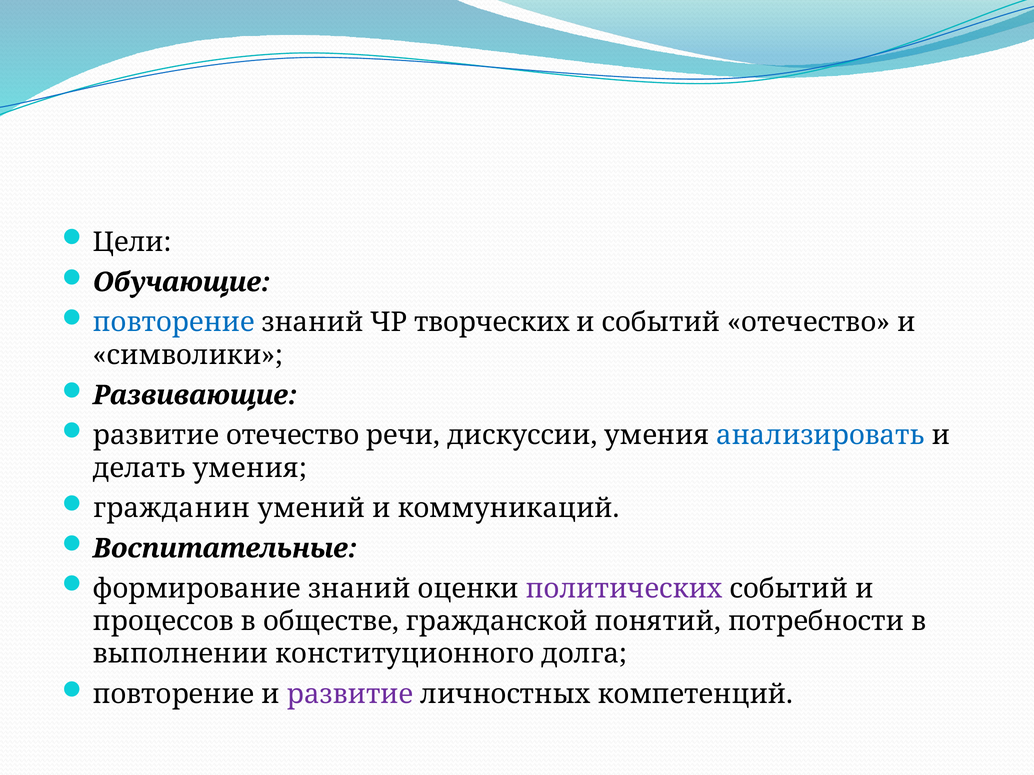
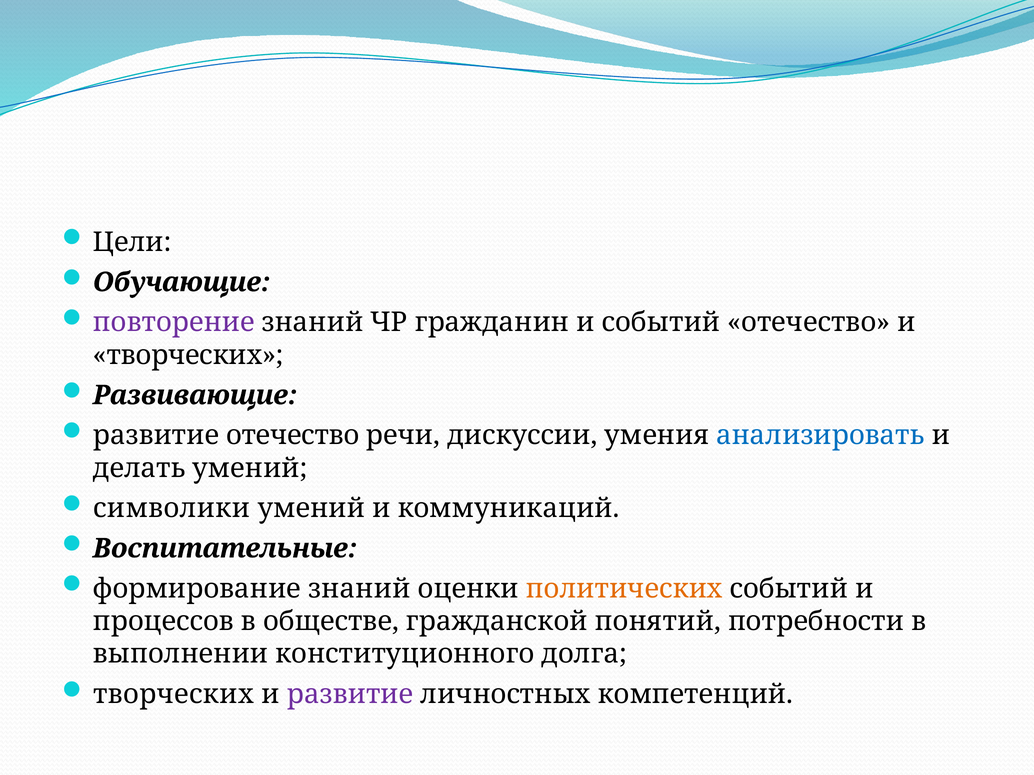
повторение at (174, 323) colour: blue -> purple
творческих: творческих -> гражданин
символики at (188, 355): символики -> творческих
делать умения: умения -> умений
гражданин: гражданин -> символики
политических colour: purple -> orange
повторение at (174, 695): повторение -> творческих
